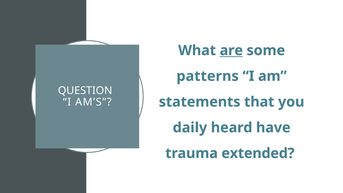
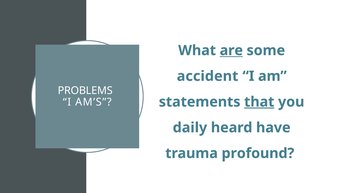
patterns: patterns -> accident
QUESTION: QUESTION -> PROBLEMS
that underline: none -> present
extended: extended -> profound
